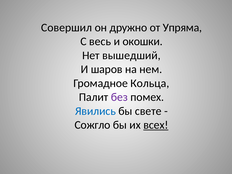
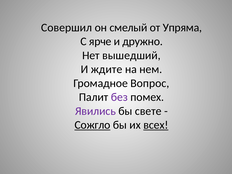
дружно: дружно -> смелый
весь: весь -> ярче
окошки: окошки -> дружно
шаров: шаров -> ждите
Кольца: Кольца -> Вопрос
Явились colour: blue -> purple
Сожгло underline: none -> present
